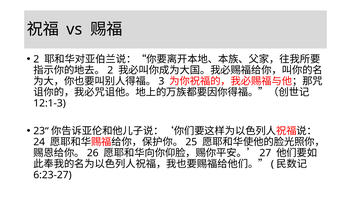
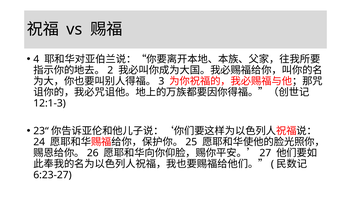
2 at (36, 59): 2 -> 4
